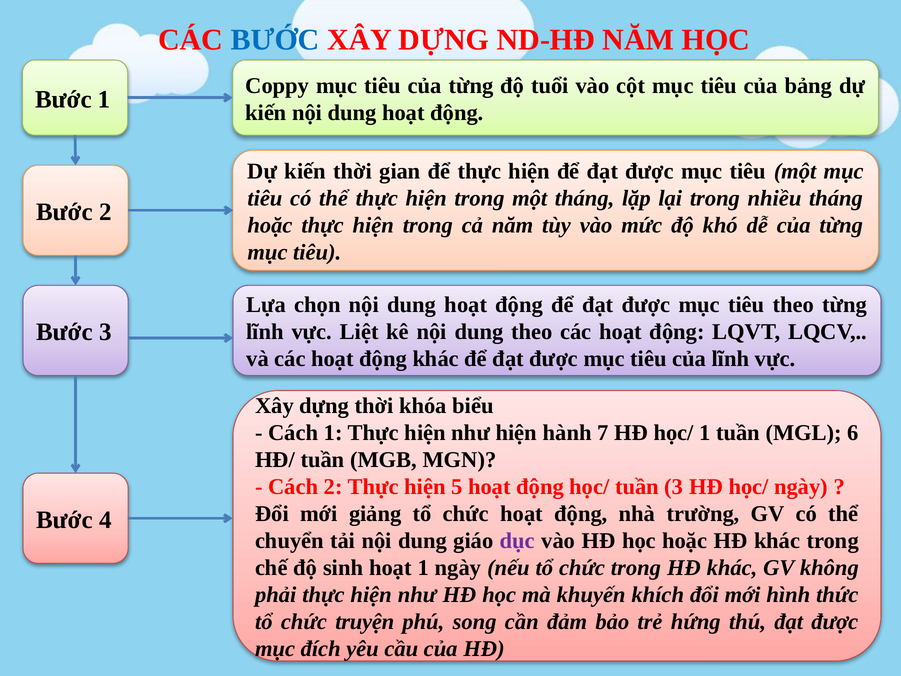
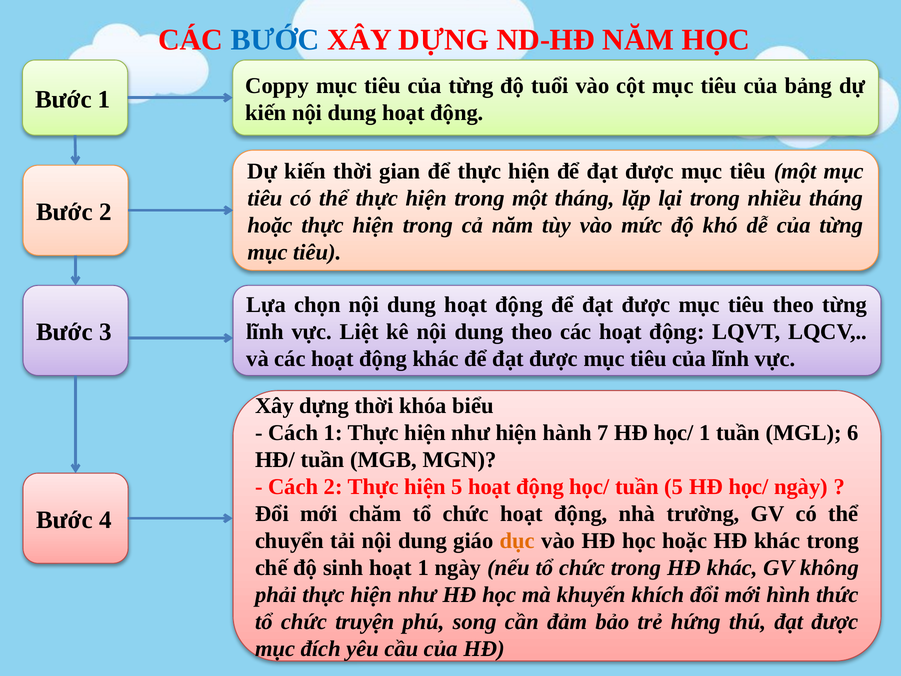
tuần 3: 3 -> 5
giảng: giảng -> chăm
dục colour: purple -> orange
